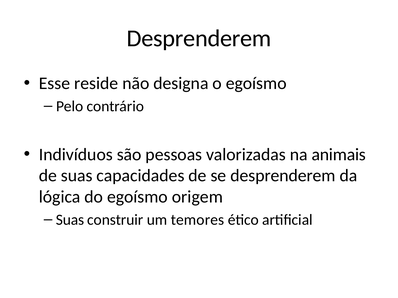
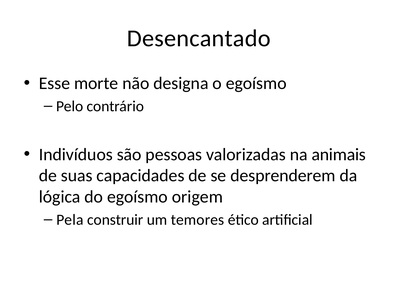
Desprenderem at (199, 39): Desprenderem -> Desencantado
reside: reside -> morte
Suas at (70, 220): Suas -> Pela
